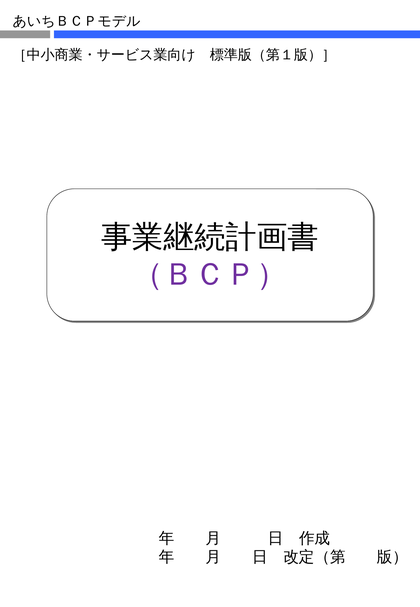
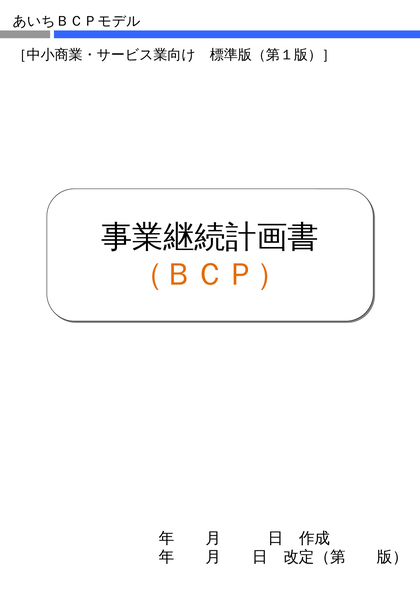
（ＢＣＰ） colour: purple -> orange
